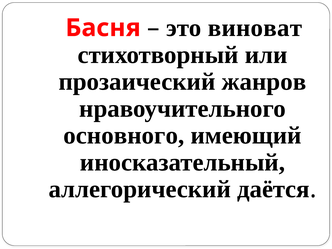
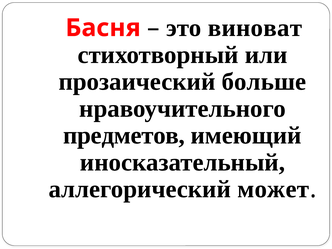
жанров: жанров -> больше
основного: основного -> предметов
даётся: даётся -> может
